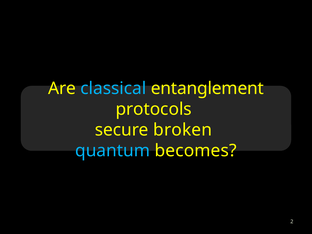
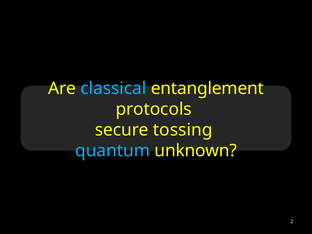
broken: broken -> tossing
becomes: becomes -> unknown
